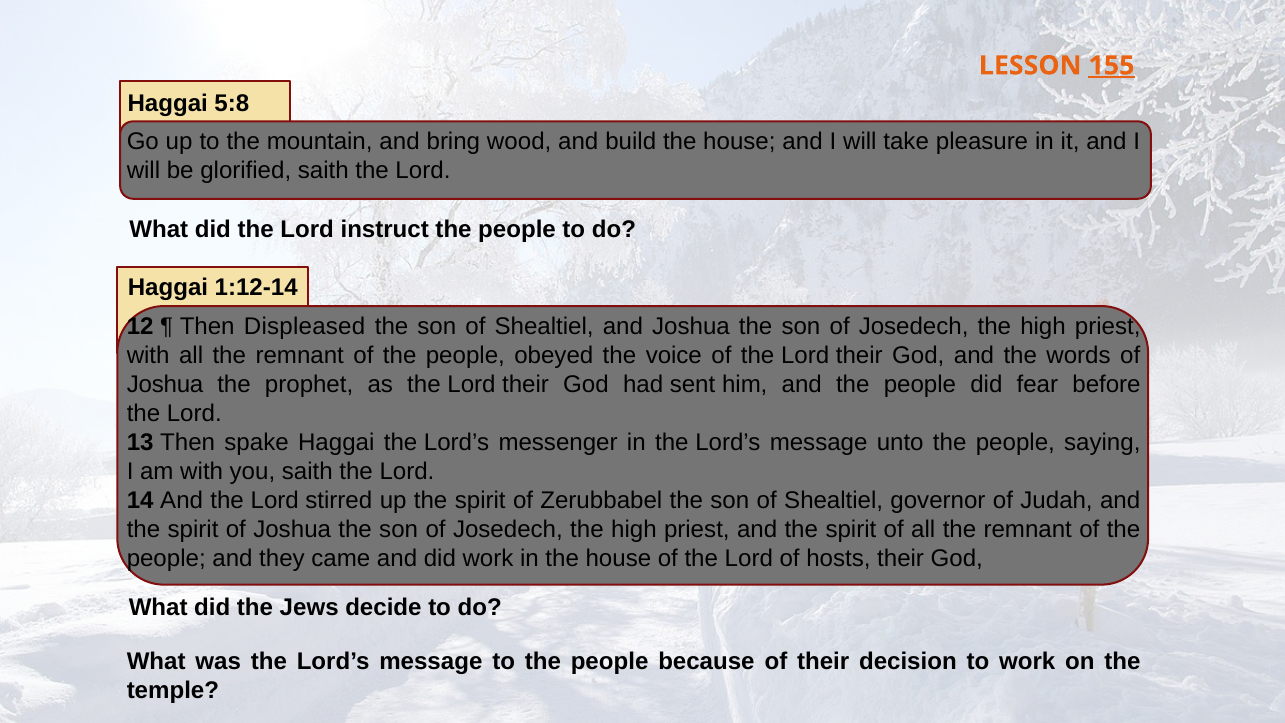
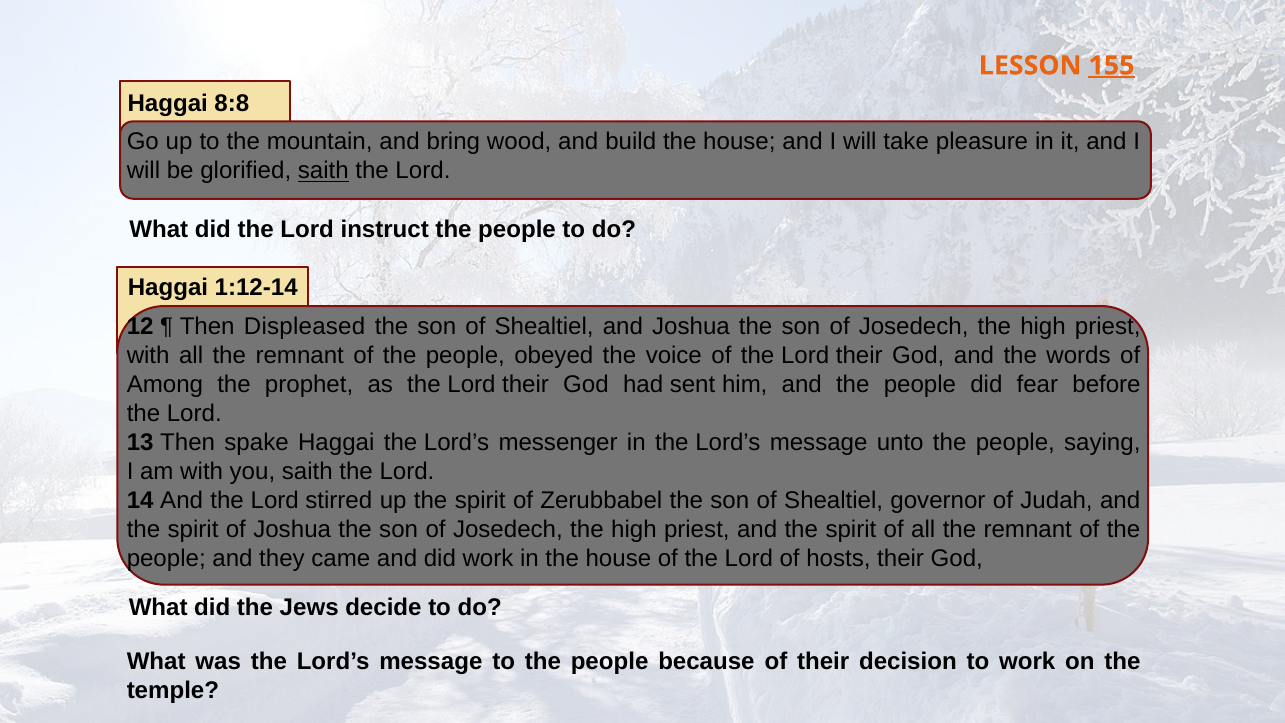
5:8: 5:8 -> 8:8
saith at (323, 171) underline: none -> present
Joshua at (165, 385): Joshua -> Among
